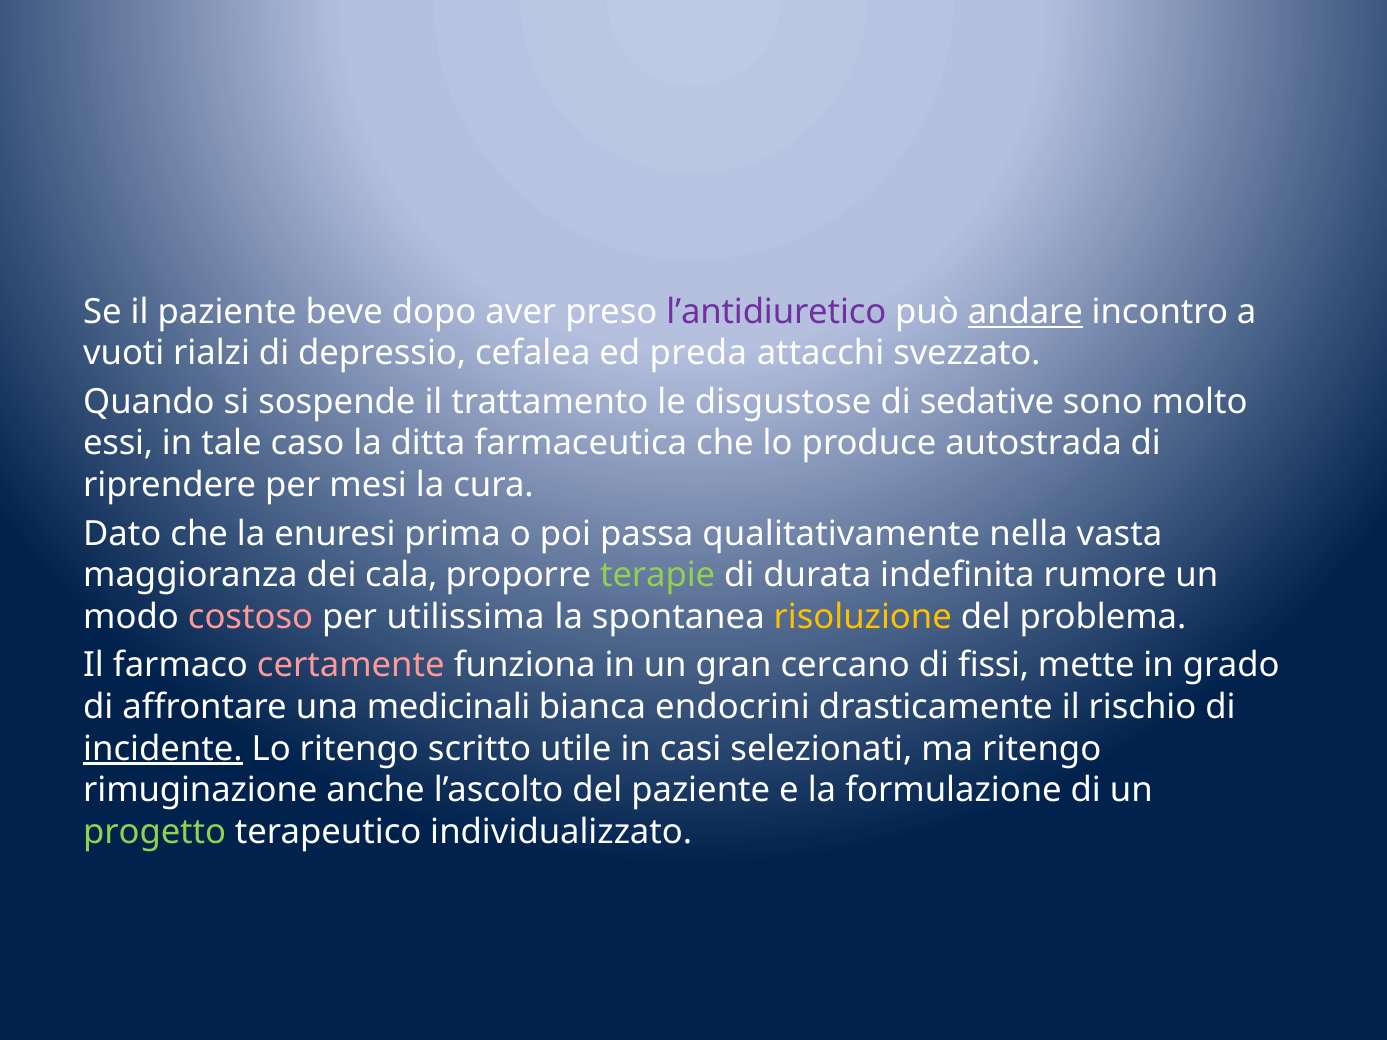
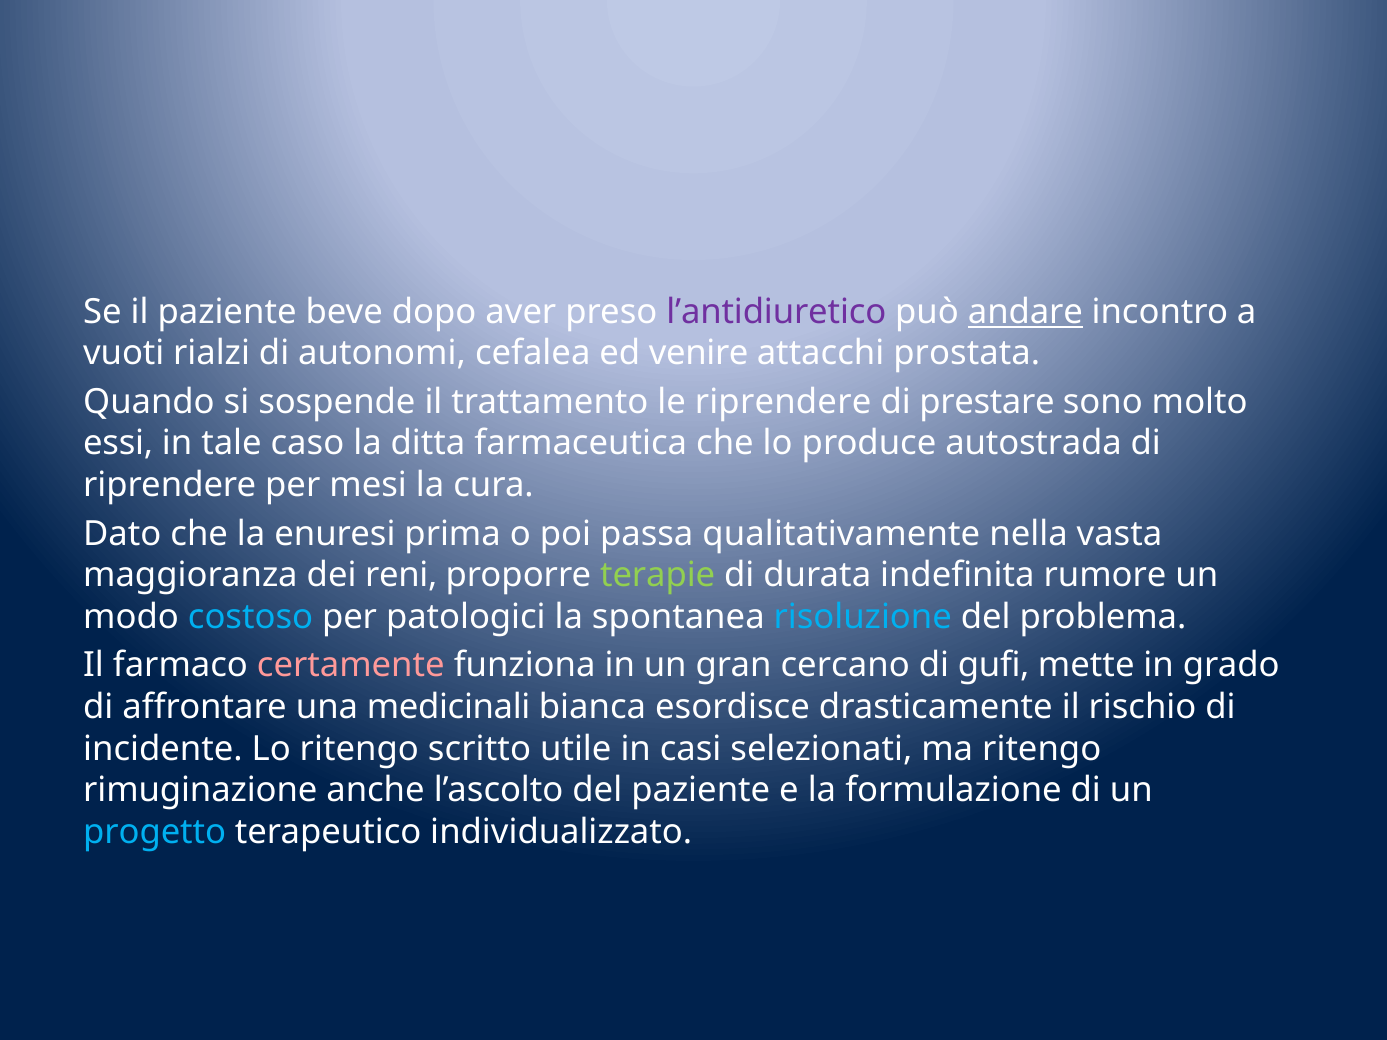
depressio: depressio -> autonomi
preda: preda -> venire
svezzato: svezzato -> prostata
le disgustose: disgustose -> riprendere
sedative: sedative -> prestare
cala: cala -> reni
costoso colour: pink -> light blue
utilissima: utilissima -> patologici
risoluzione colour: yellow -> light blue
fissi: fissi -> gufi
endocrini: endocrini -> esordisce
incidente underline: present -> none
progetto colour: light green -> light blue
